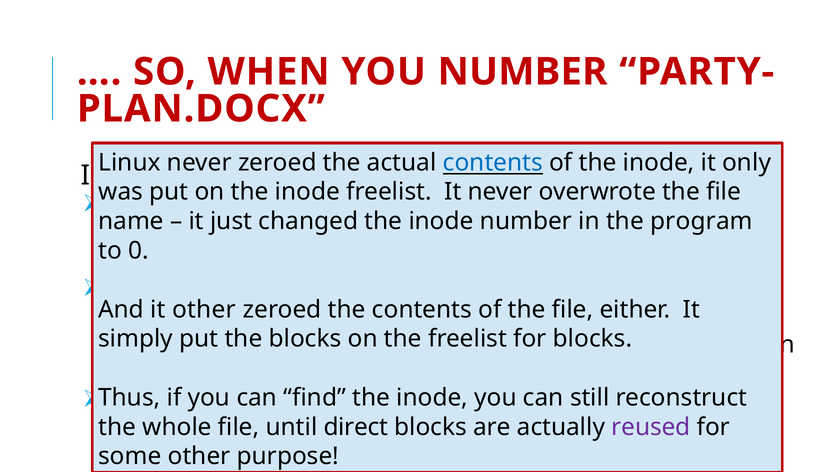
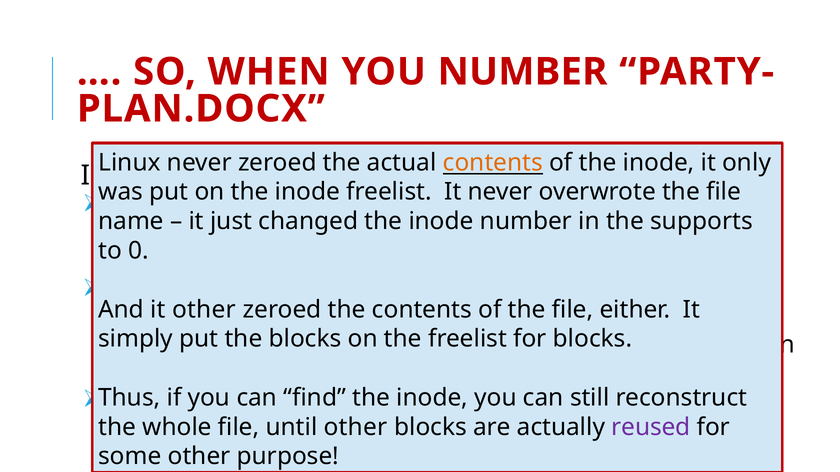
contents at (493, 163) colour: blue -> orange
program: program -> supports
until direct: direct -> other
